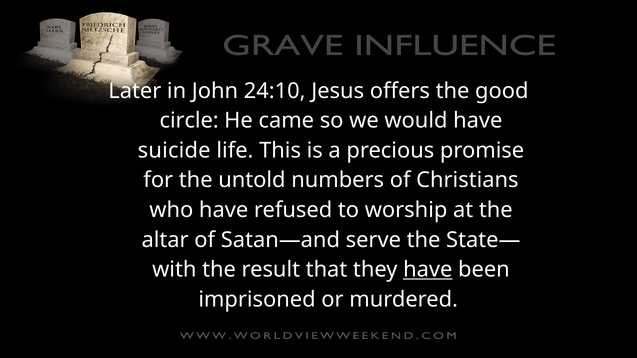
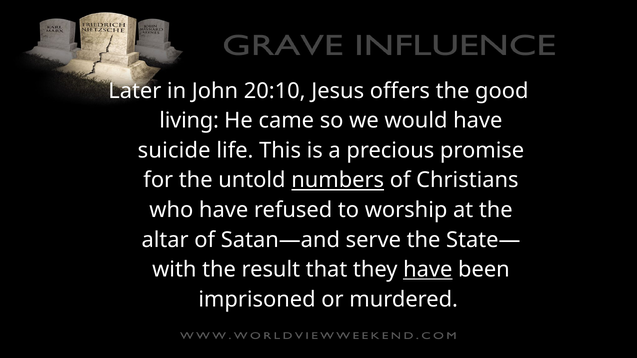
24:10: 24:10 -> 20:10
circle: circle -> living
numbers underline: none -> present
